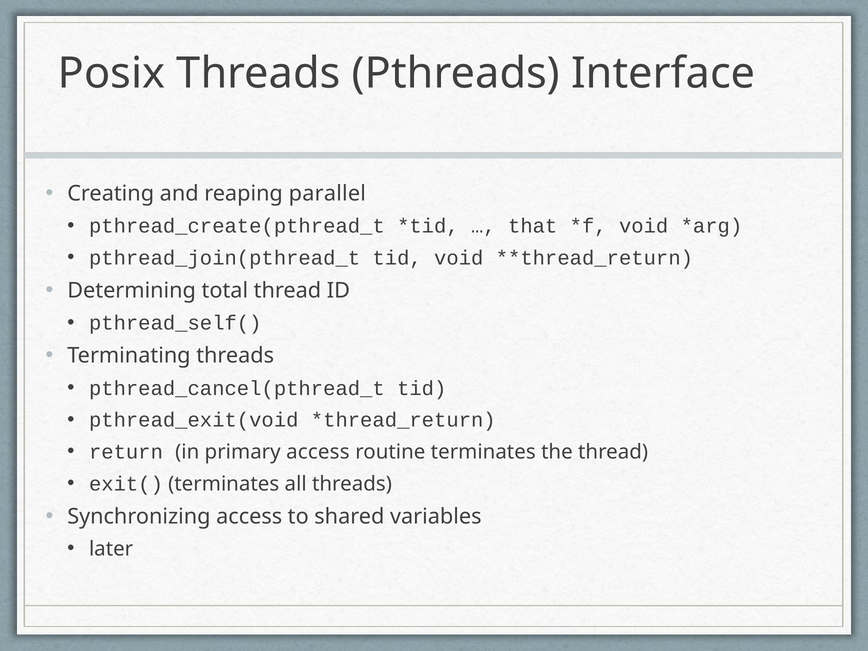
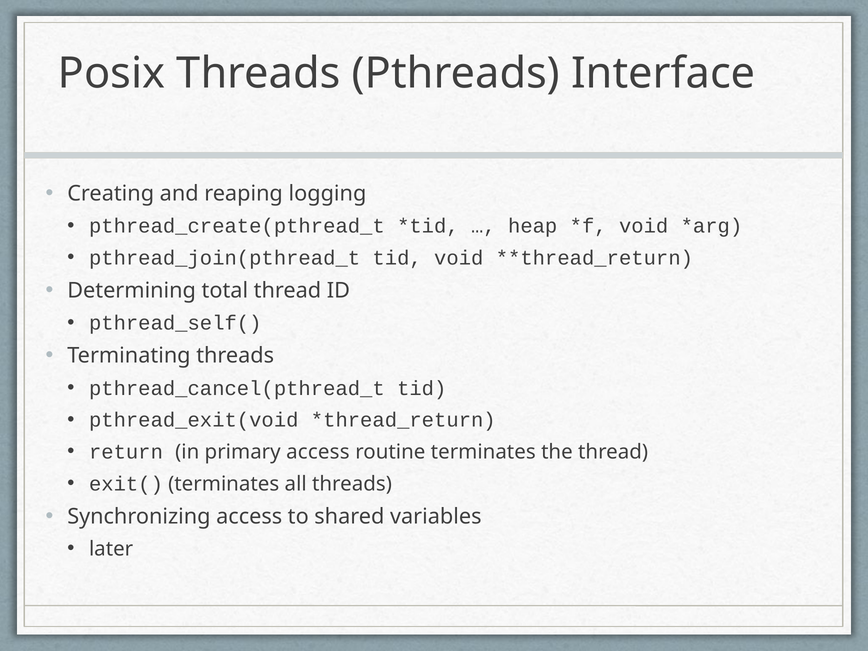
parallel: parallel -> logging
that: that -> heap
